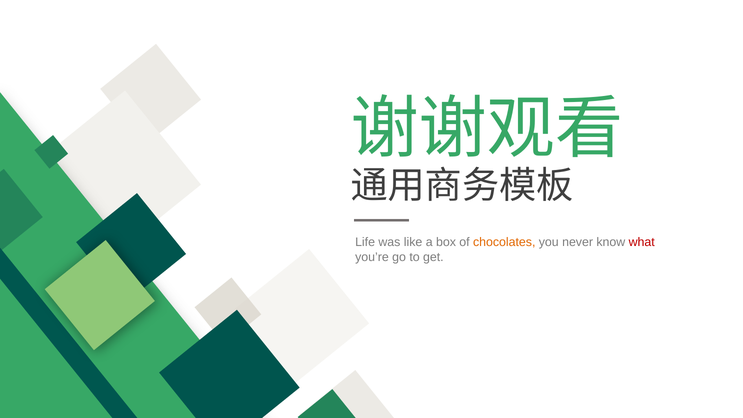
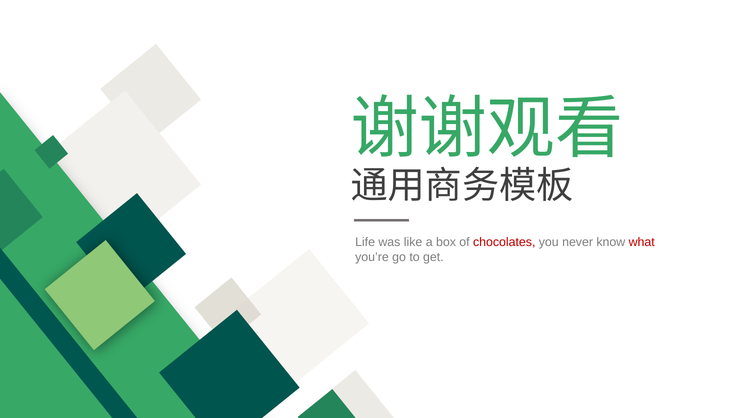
chocolates colour: orange -> red
